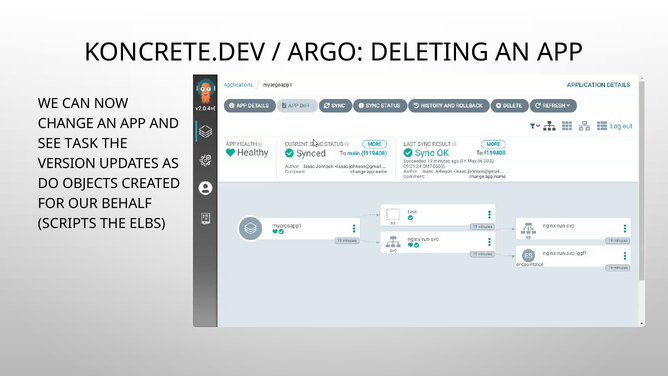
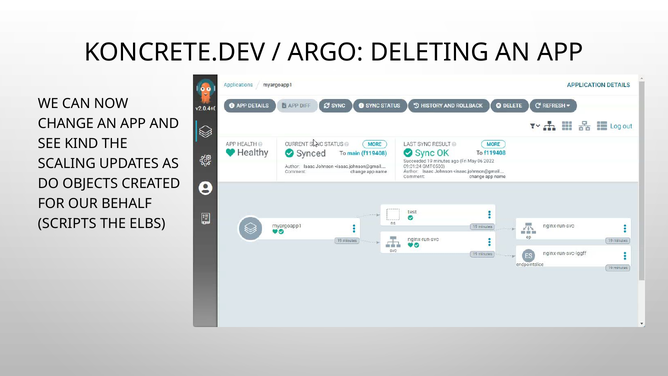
TASK: TASK -> KIND
VERSION: VERSION -> SCALING
